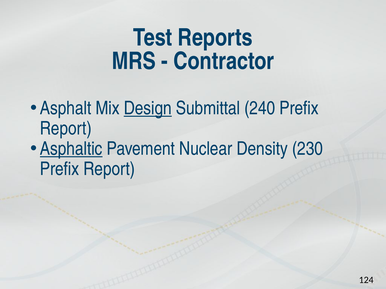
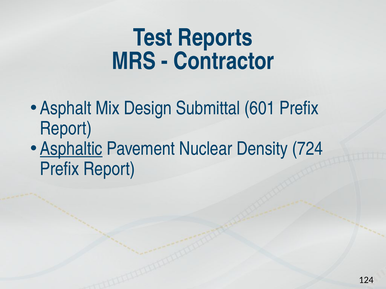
Design underline: present -> none
240: 240 -> 601
230: 230 -> 724
